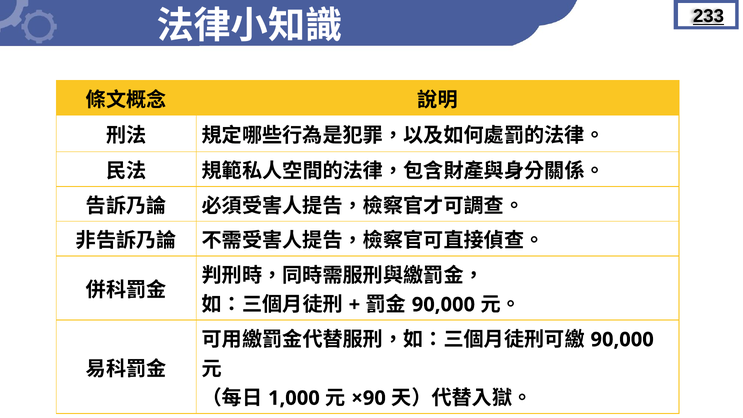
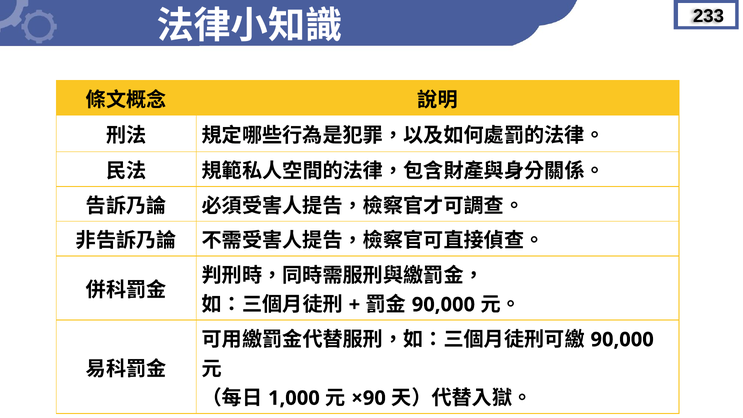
233 underline: present -> none
